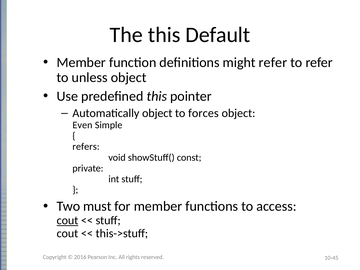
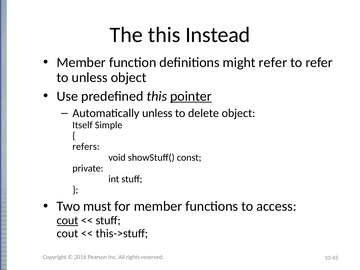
Default: Default -> Instead
pointer underline: none -> present
Automatically object: object -> unless
forces: forces -> delete
Even: Even -> Itself
